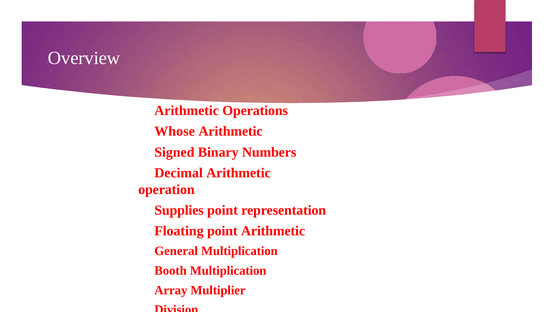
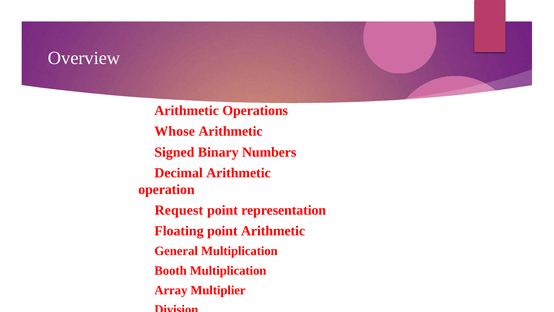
Supplies: Supplies -> Request
